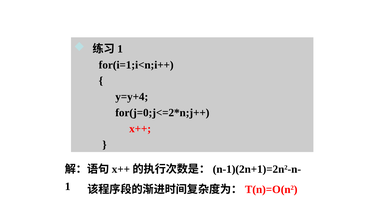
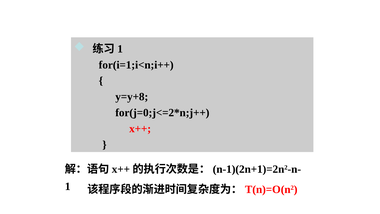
y=y+4: y=y+4 -> y=y+8
